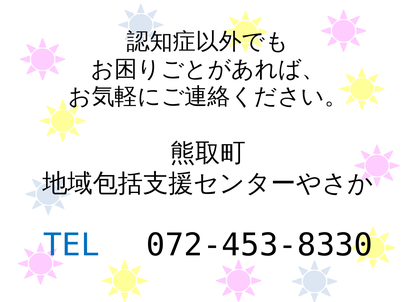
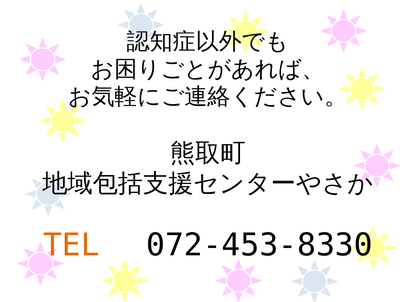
TEL colour: blue -> orange
